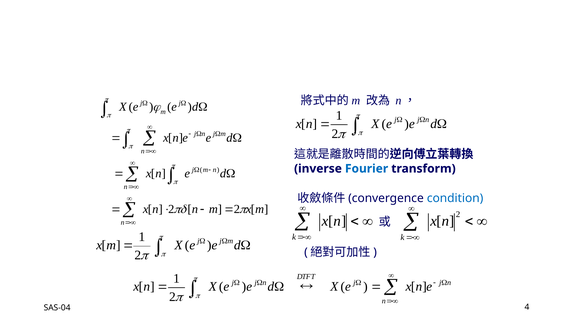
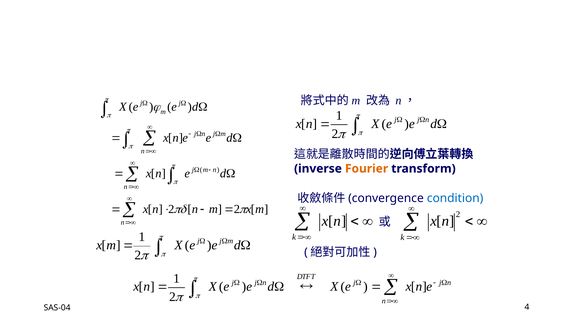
Fourier colour: blue -> orange
